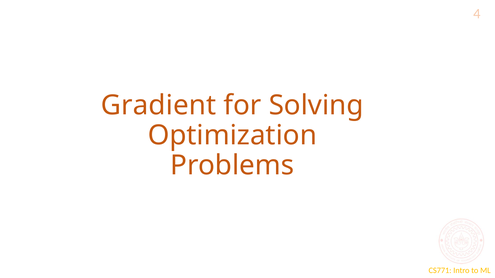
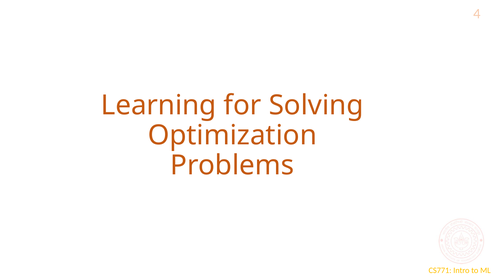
Gradient: Gradient -> Learning
